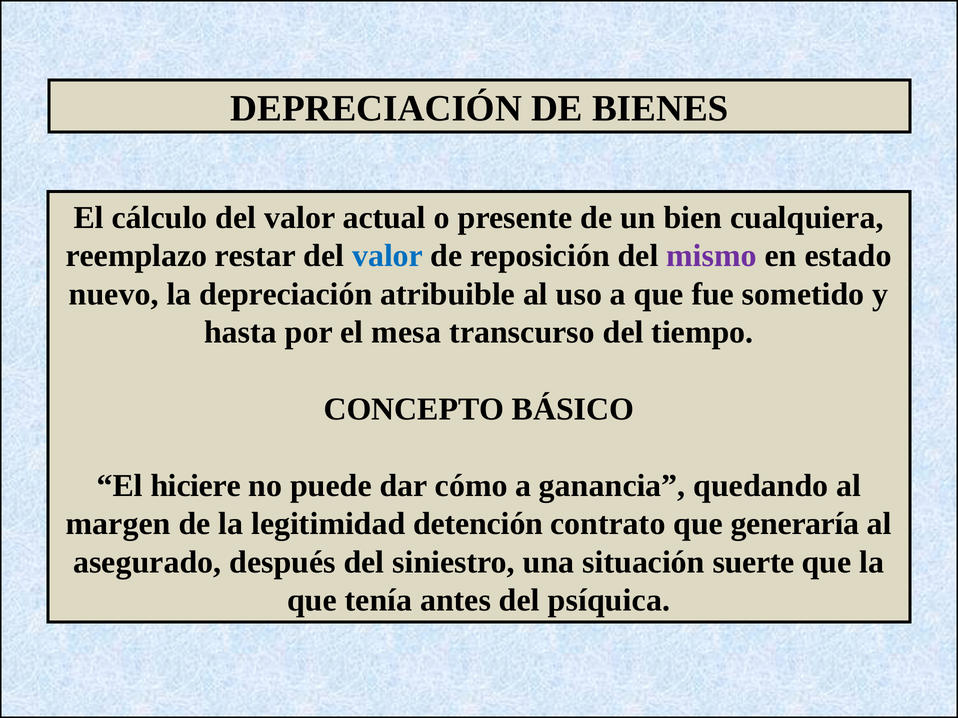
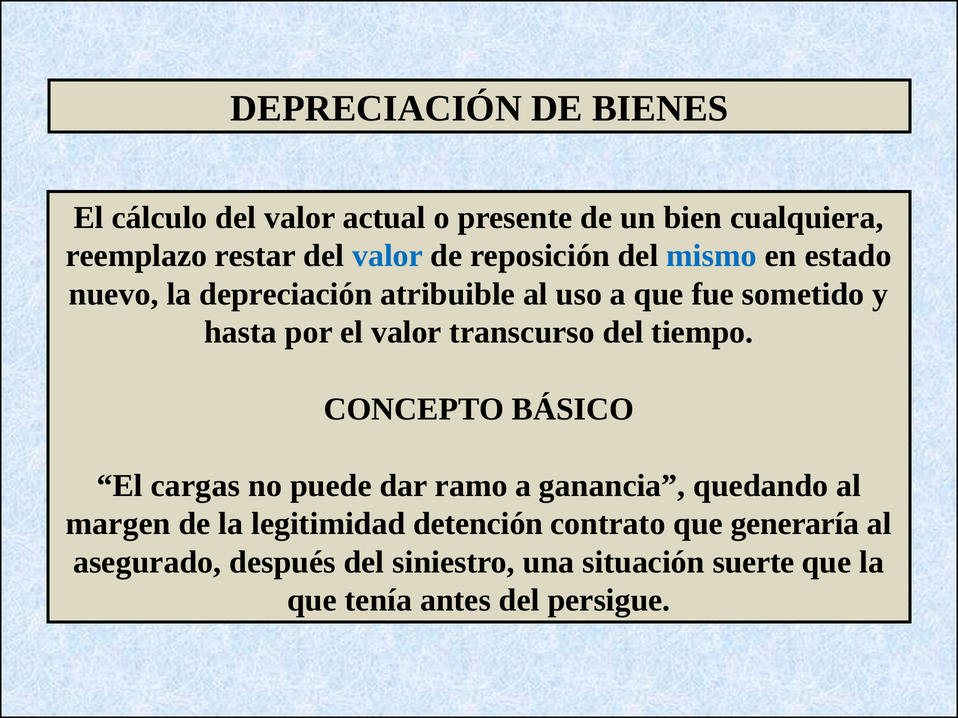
mismo colour: purple -> blue
el mesa: mesa -> valor
hiciere: hiciere -> cargas
cómo: cómo -> ramo
psíquica: psíquica -> persigue
